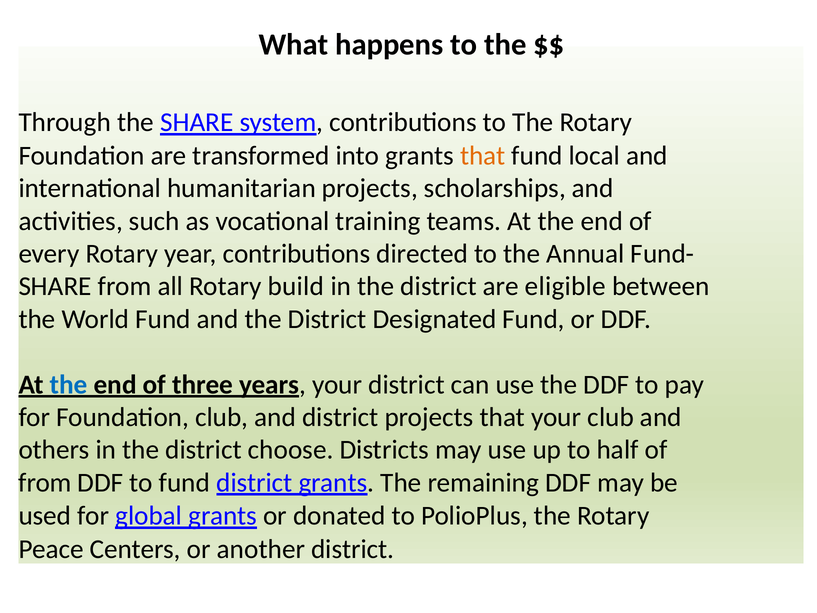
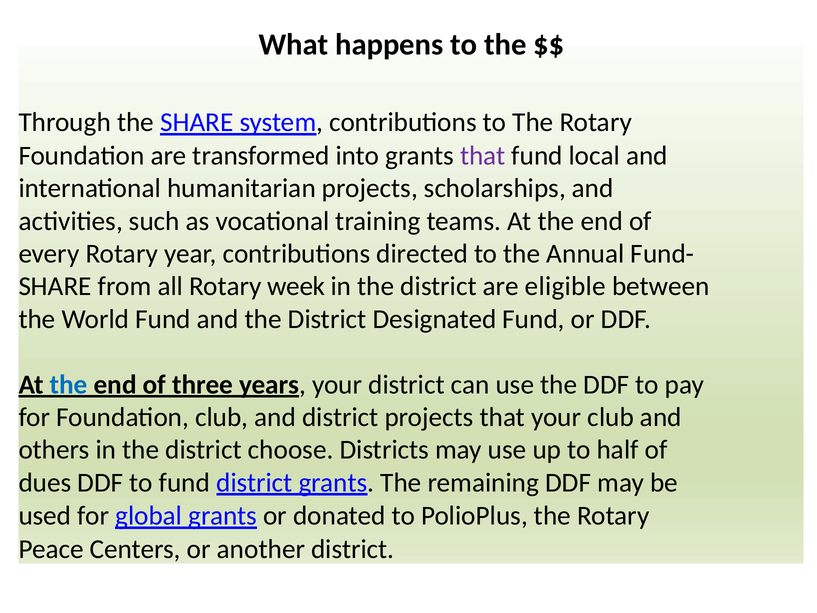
that at (483, 156) colour: orange -> purple
build: build -> week
from at (45, 482): from -> dues
